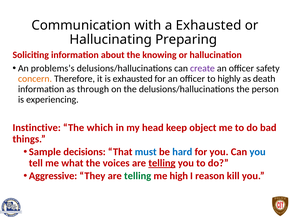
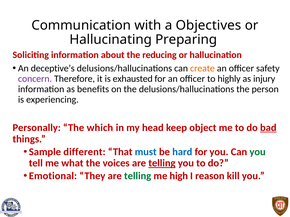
a Exhausted: Exhausted -> Objectives
knowing: knowing -> reducing
problems’s: problems’s -> deceptive’s
create colour: purple -> orange
concern colour: orange -> purple
death: death -> injury
through: through -> benefits
Instinctive: Instinctive -> Personally
bad underline: none -> present
decisions: decisions -> different
you at (258, 152) colour: blue -> green
Aggressive: Aggressive -> Emotional
